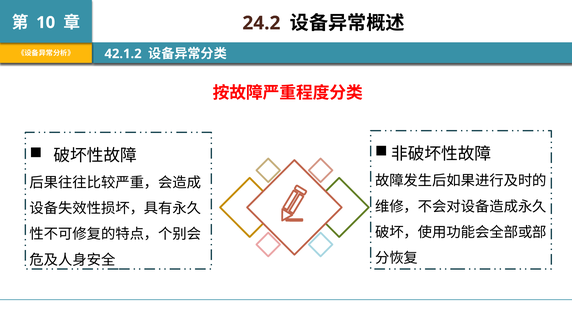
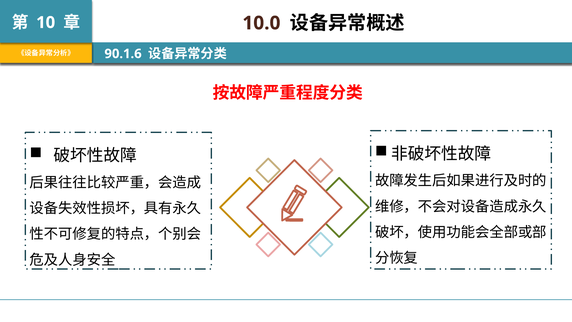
24.2: 24.2 -> 10.0
42.1.2: 42.1.2 -> 90.1.6
